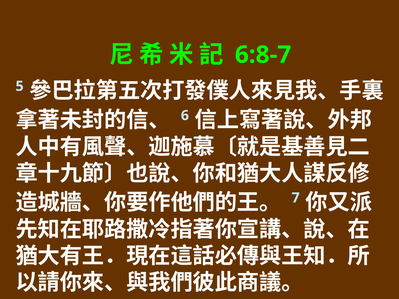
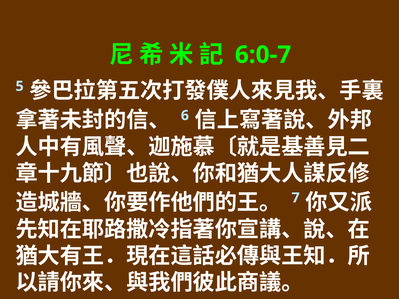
6:8-7: 6:8-7 -> 6:0-7
